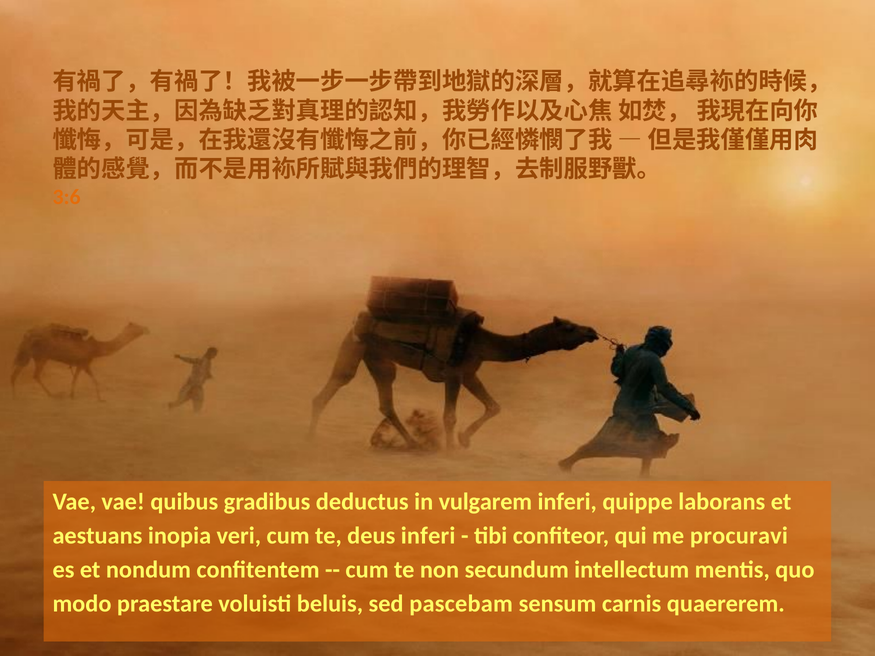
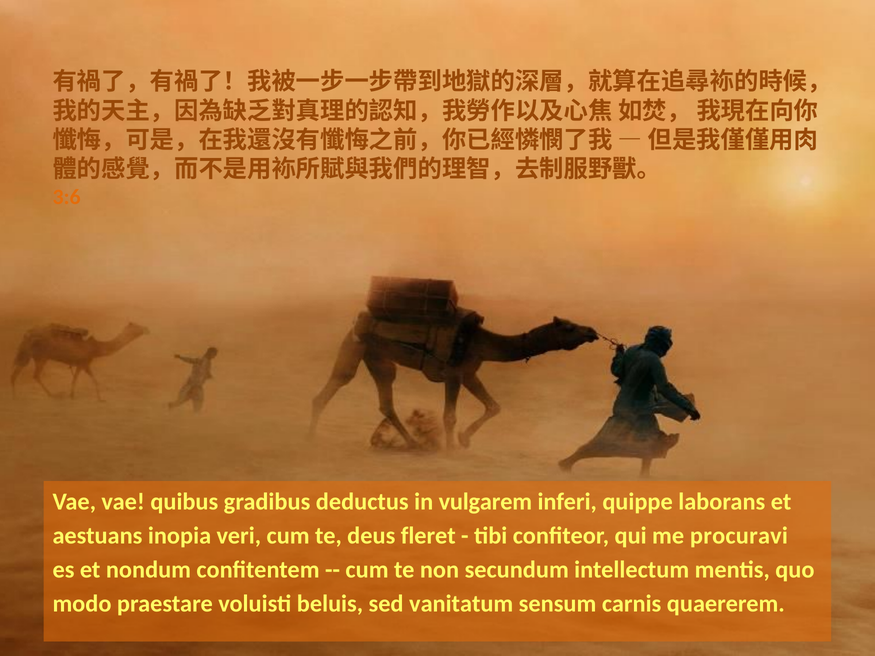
deus inferi: inferi -> fleret
pascebam: pascebam -> vanitatum
